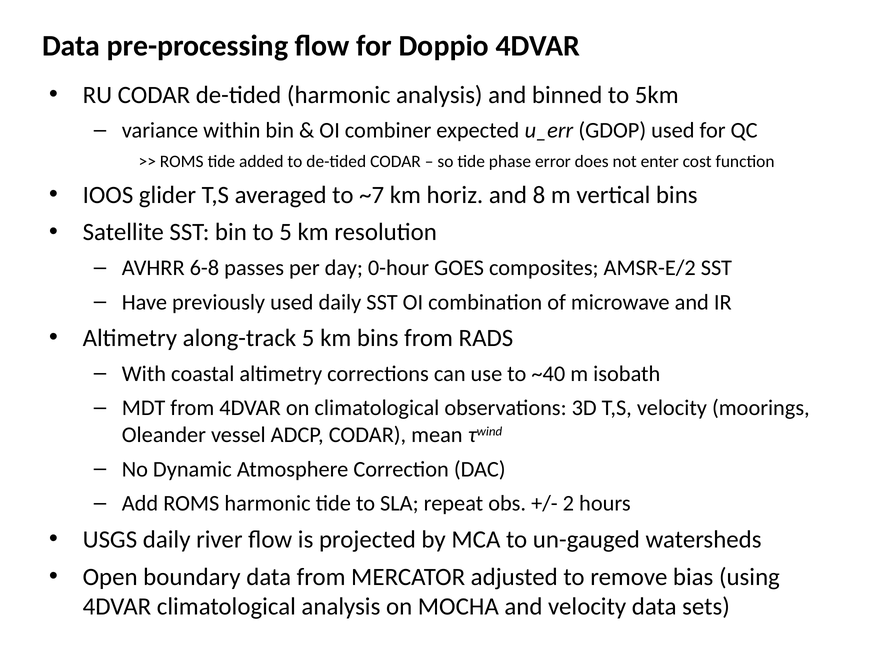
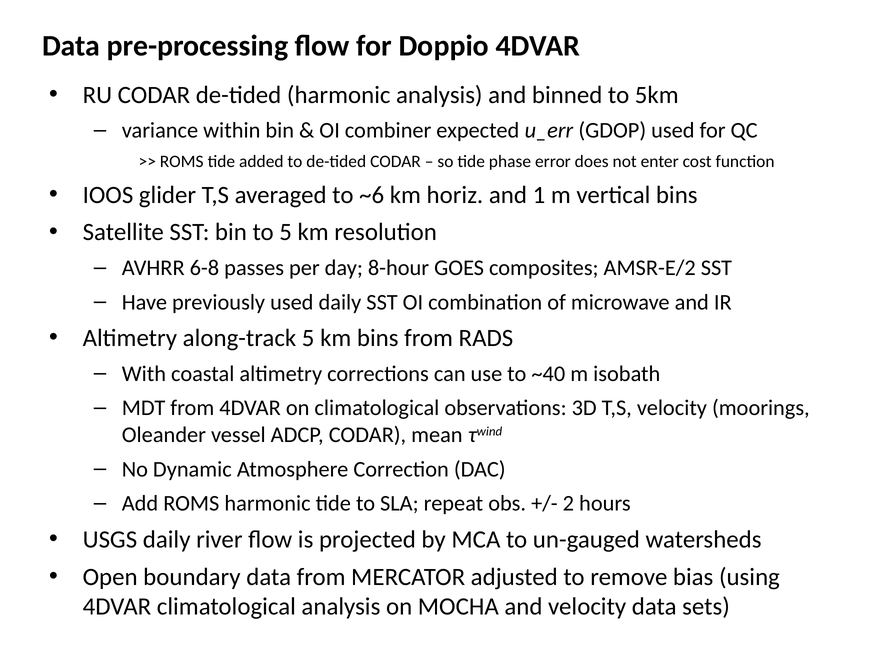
~7: ~7 -> ~6
8: 8 -> 1
0-hour: 0-hour -> 8-hour
